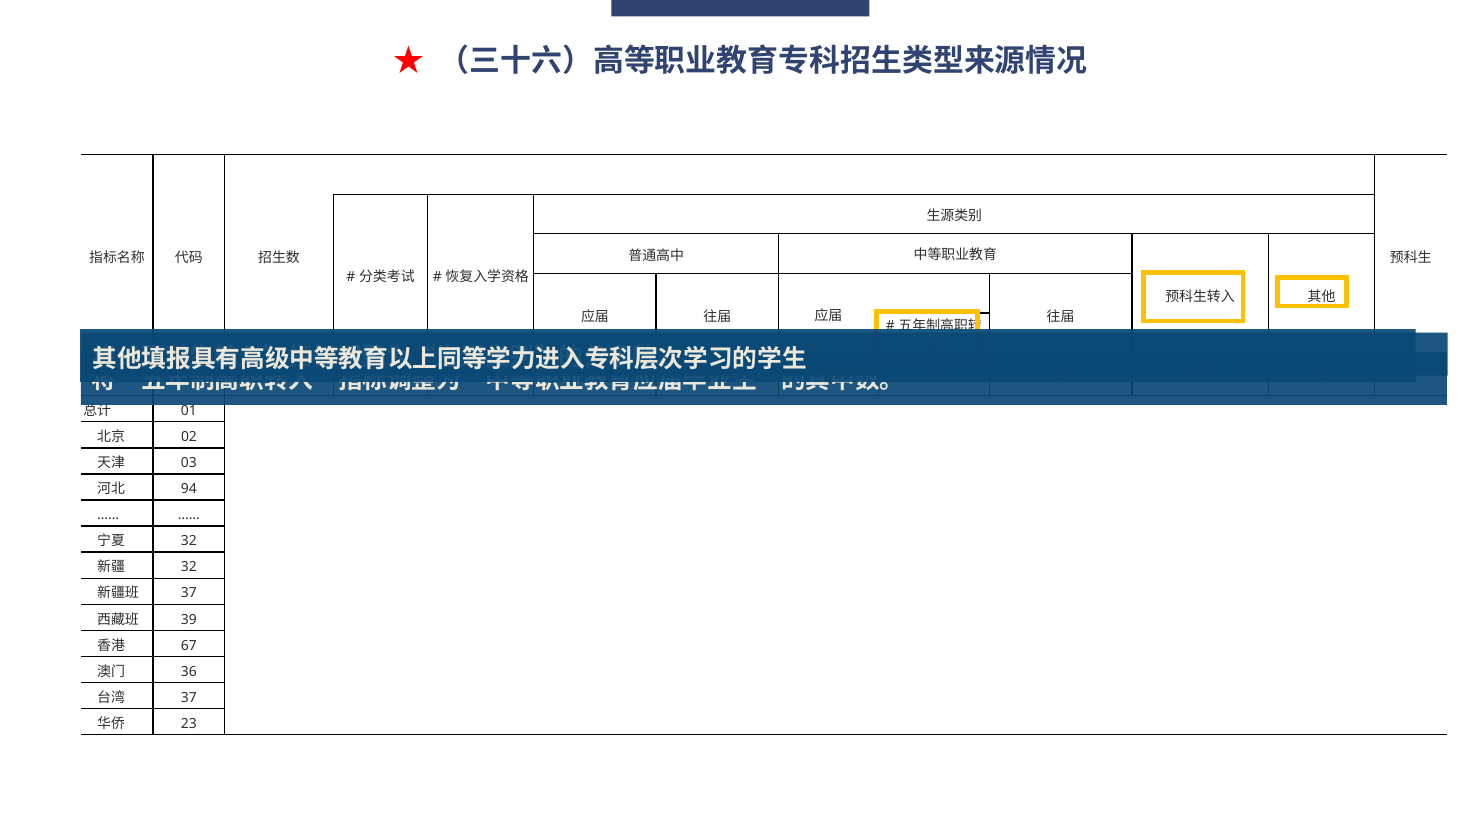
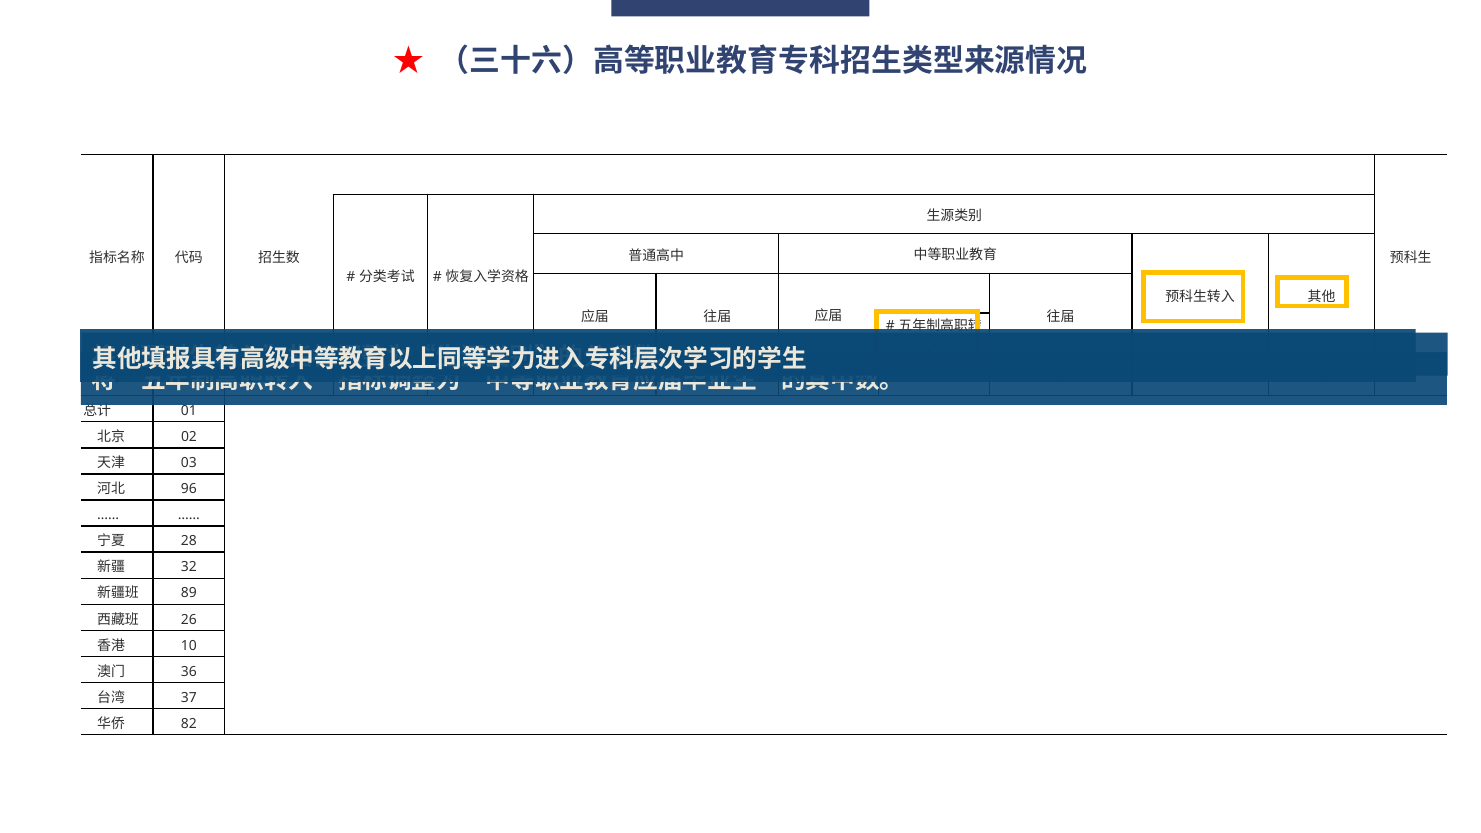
94: 94 -> 96
32 at (189, 541): 32 -> 28
37 at (189, 593): 37 -> 89
39: 39 -> 26
67 at (189, 646): 67 -> 10
23: 23 -> 82
